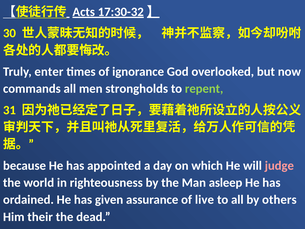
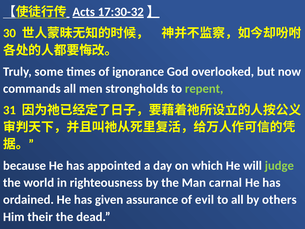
enter: enter -> some
judge colour: pink -> light green
asleep: asleep -> carnal
live: live -> evil
